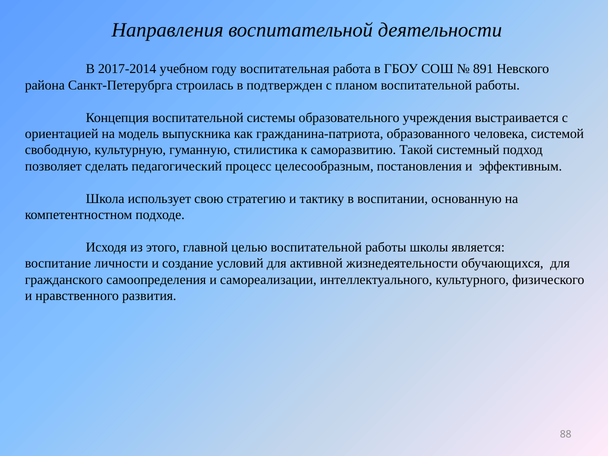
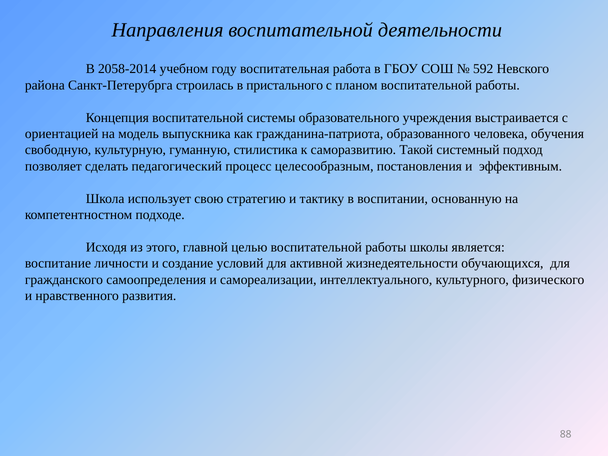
2017-2014: 2017-2014 -> 2058-2014
891: 891 -> 592
подтвержден: подтвержден -> пристального
системой: системой -> обучения
